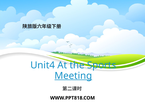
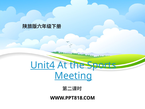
Unit4 underline: none -> present
